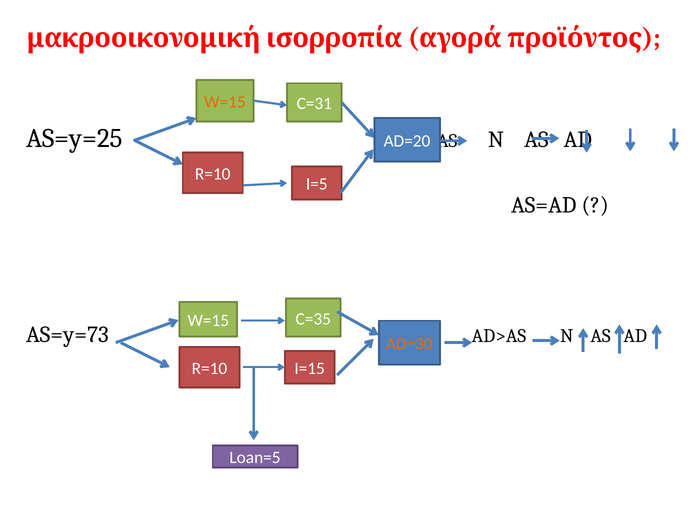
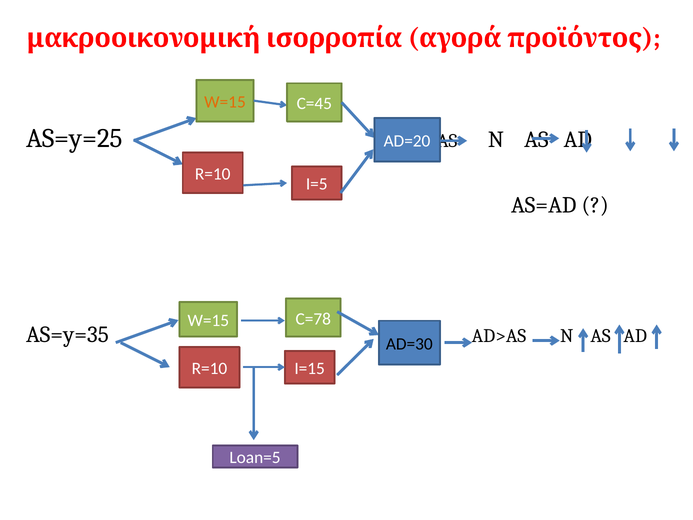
C=31: C=31 -> C=45
C=35: C=35 -> C=78
AS=y=73: AS=y=73 -> AS=y=35
AD=30 colour: orange -> black
